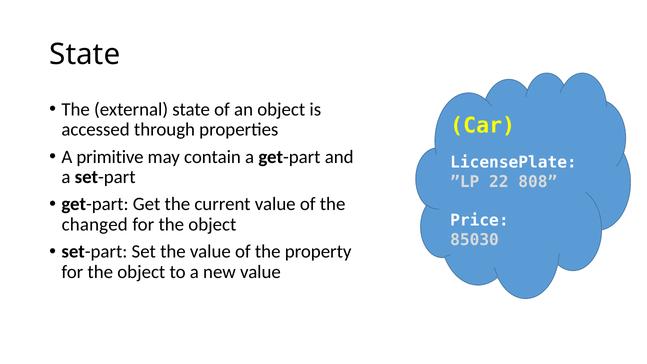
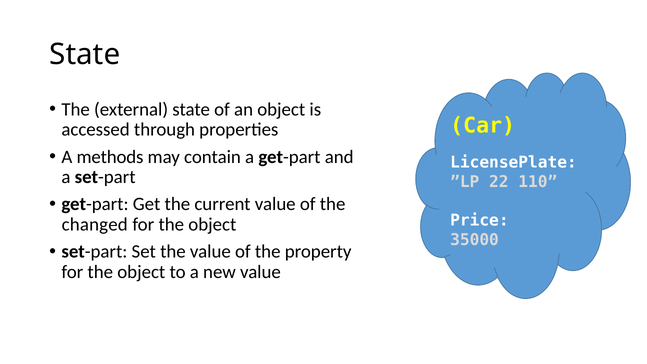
primitive: primitive -> methods
808: 808 -> 110
85030: 85030 -> 35000
